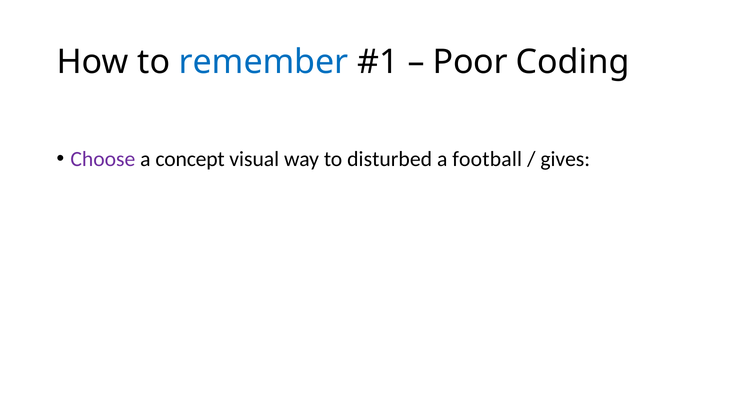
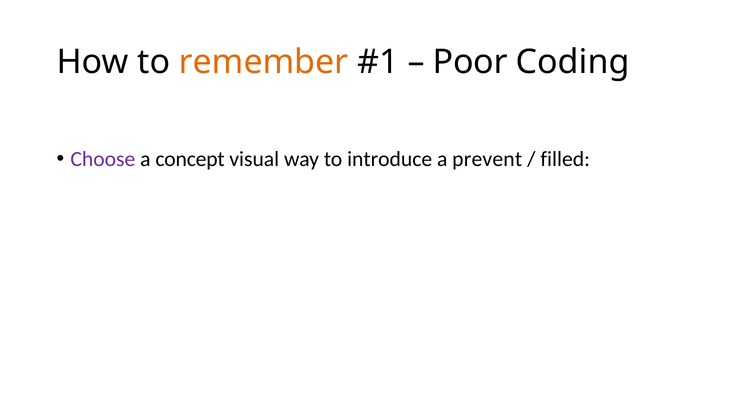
remember colour: blue -> orange
disturbed: disturbed -> introduce
football: football -> prevent
gives: gives -> filled
